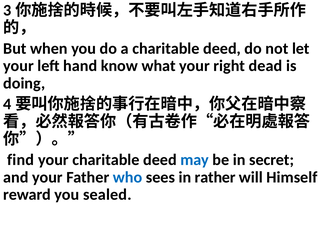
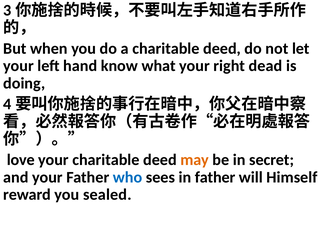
find: find -> love
may colour: blue -> orange
in rather: rather -> father
